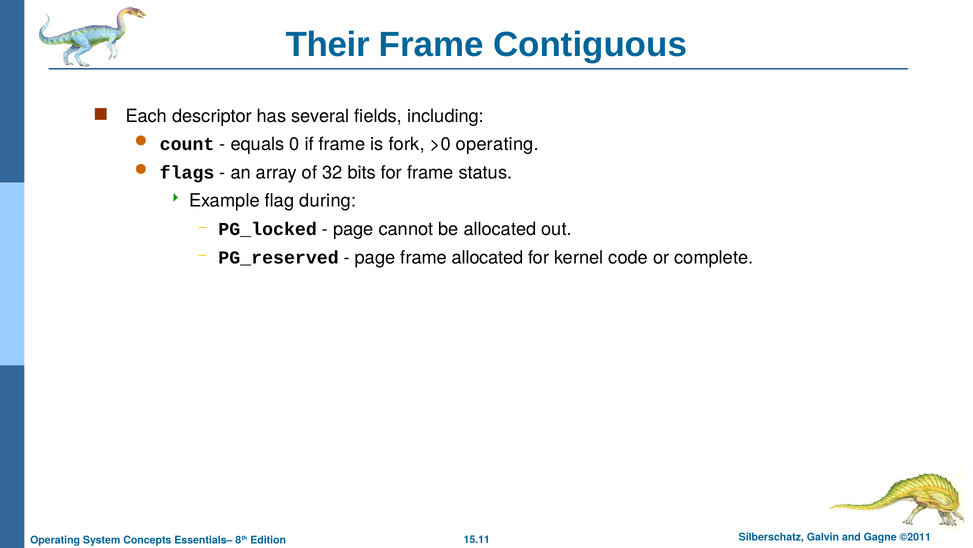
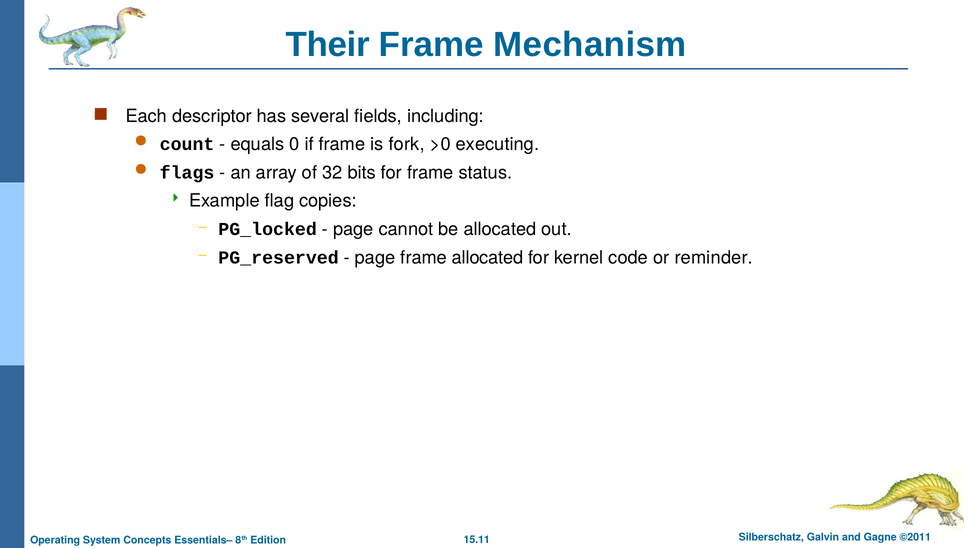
Contiguous: Contiguous -> Mechanism
>0 operating: operating -> executing
during: during -> copies
complete: complete -> reminder
